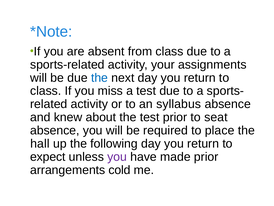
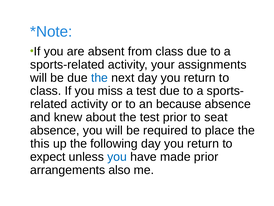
syllabus: syllabus -> because
hall: hall -> this
you at (117, 157) colour: purple -> blue
cold: cold -> also
